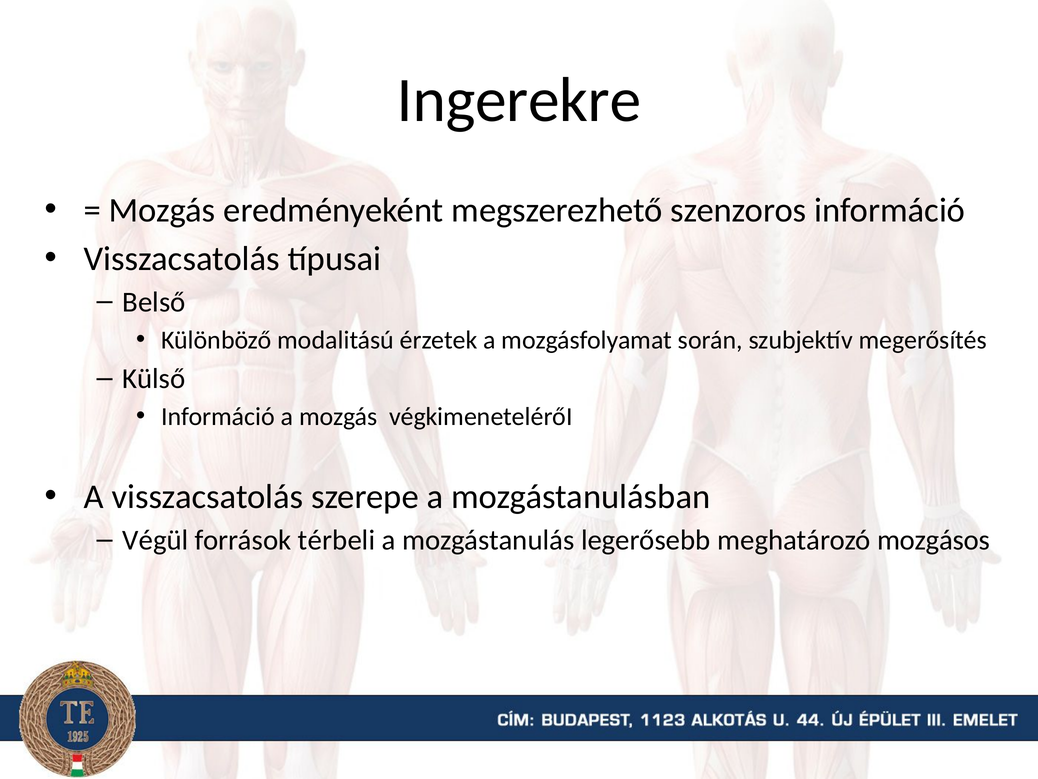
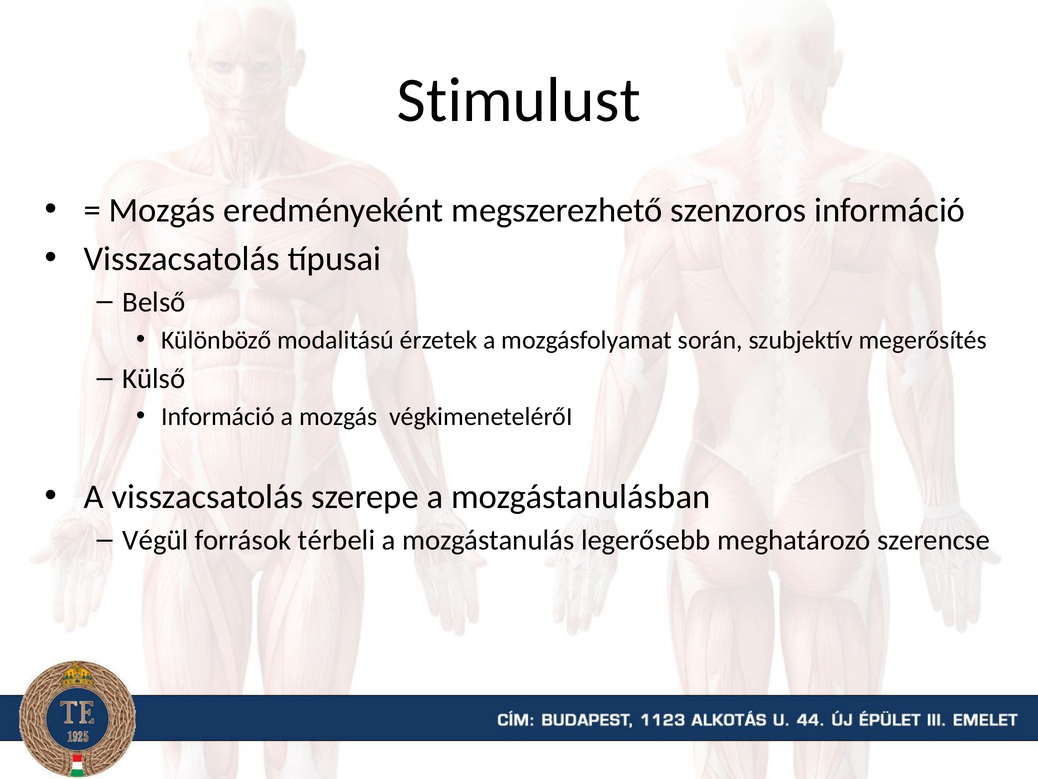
Ingerekre: Ingerekre -> Stimulust
mozgásos: mozgásos -> szerencse
